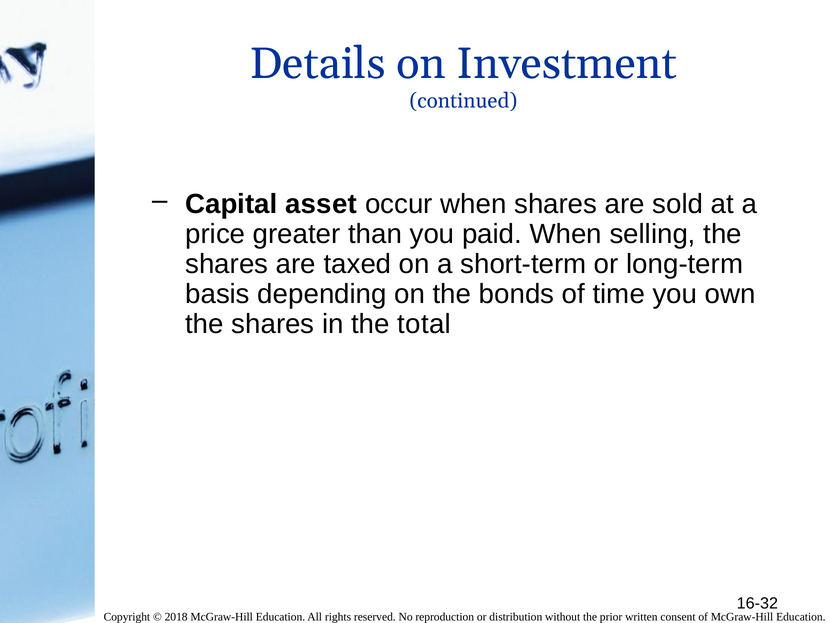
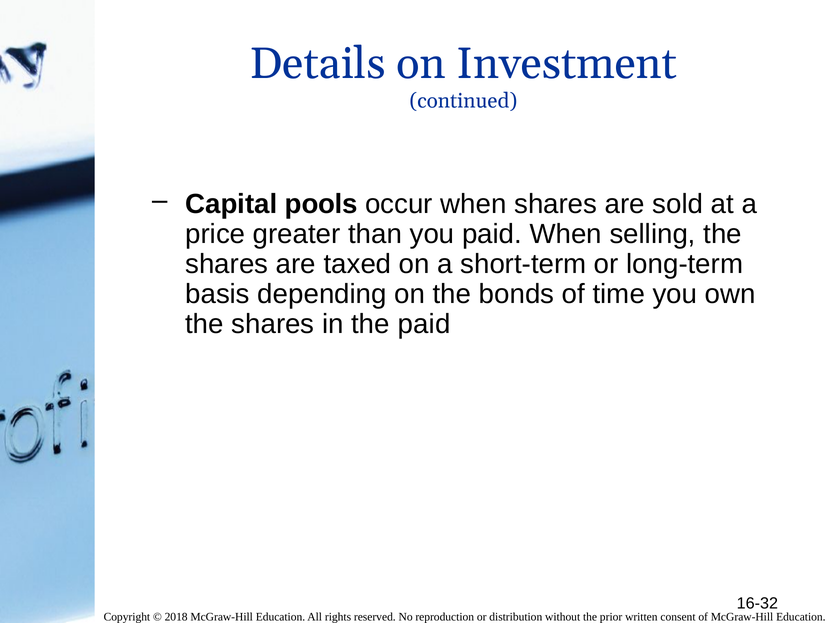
asset: asset -> pools
the total: total -> paid
